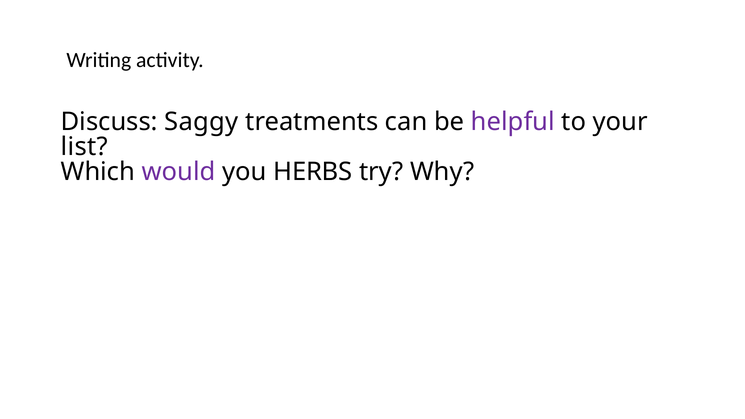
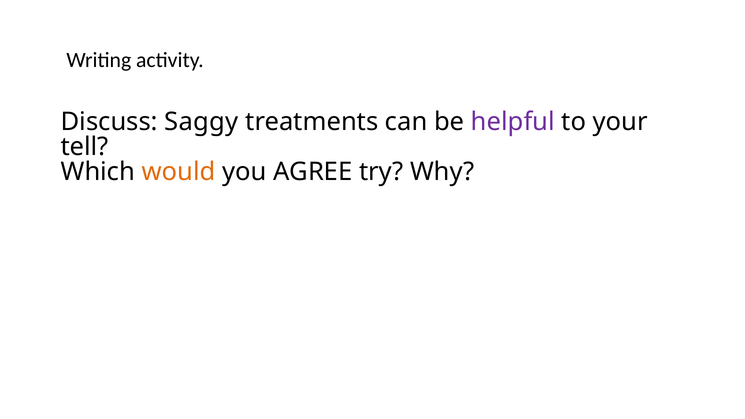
list: list -> tell
would colour: purple -> orange
HERBS: HERBS -> AGREE
